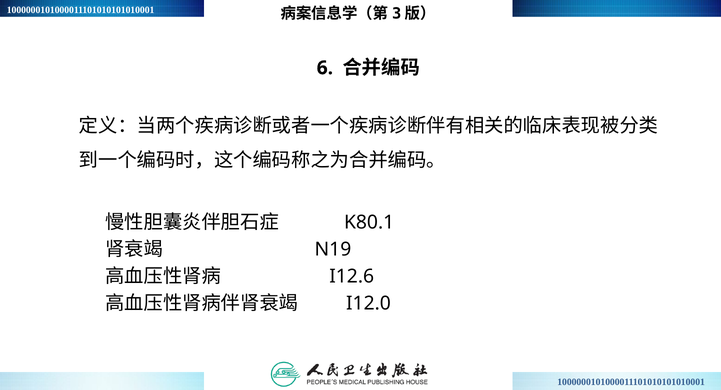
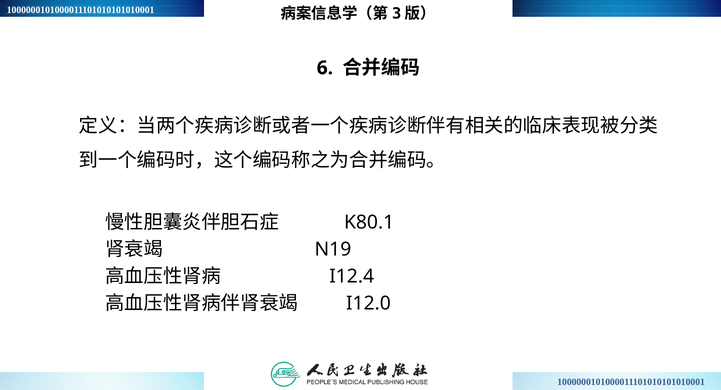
I12.6: I12.6 -> I12.4
